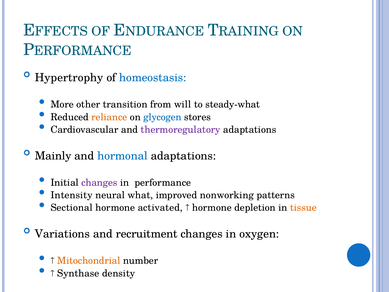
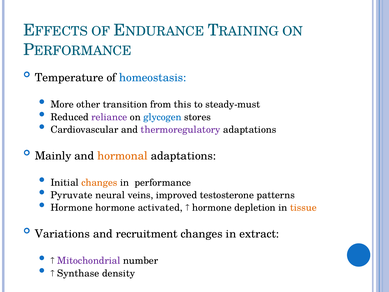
Hypertrophy: Hypertrophy -> Temperature
will: will -> this
steady-what: steady-what -> steady-must
reliance colour: orange -> purple
hormonal colour: blue -> orange
changes at (99, 182) colour: purple -> orange
Intensity: Intensity -> Pyruvate
what: what -> veins
nonworking: nonworking -> testosterone
Sectional at (72, 208): Sectional -> Hormone
oxygen: oxygen -> extract
Mitochondrial colour: orange -> purple
